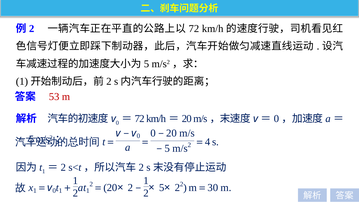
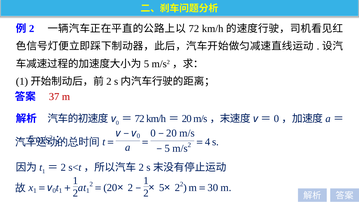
53: 53 -> 37
